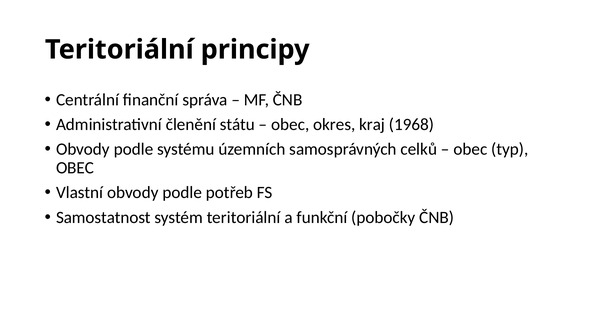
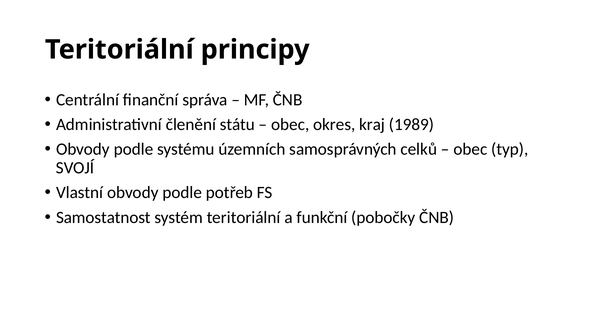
1968: 1968 -> 1989
OBEC at (75, 168): OBEC -> SVOJÍ
